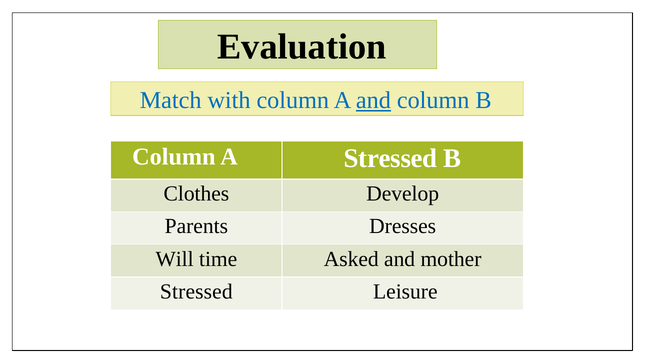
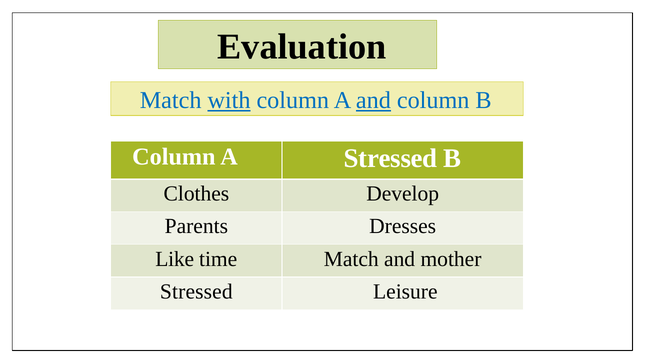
with underline: none -> present
Will: Will -> Like
time Asked: Asked -> Match
